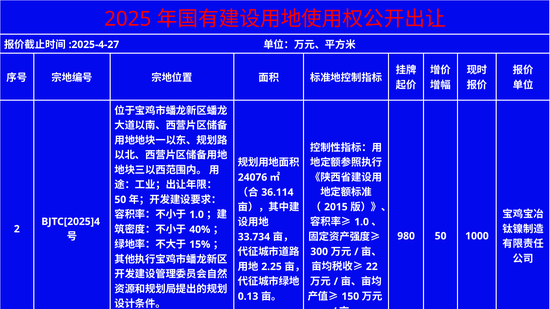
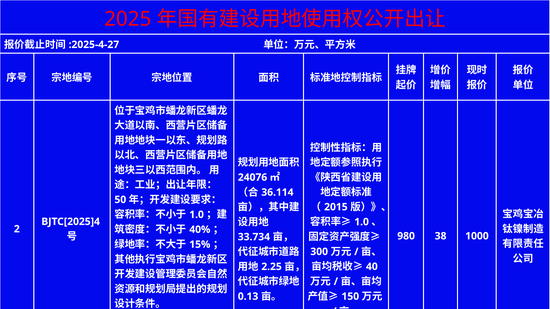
980 50: 50 -> 38
22: 22 -> 40
